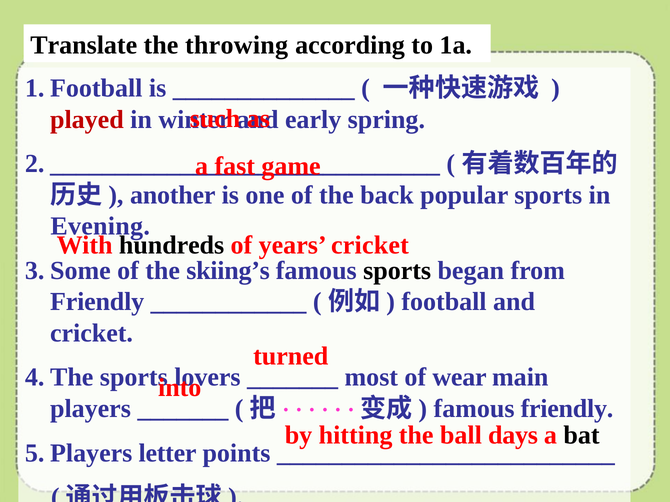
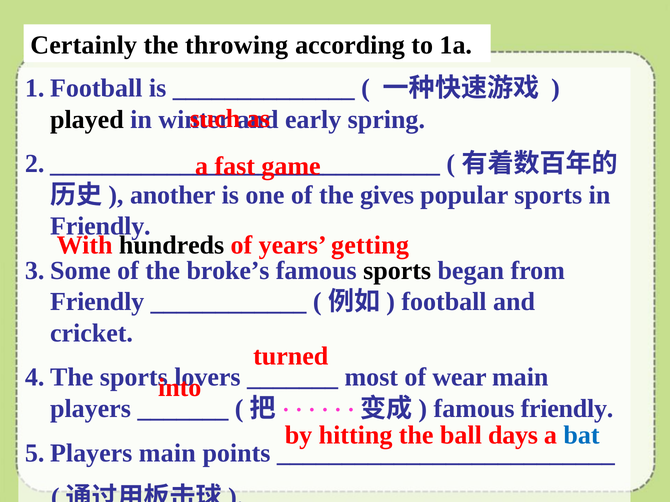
Translate: Translate -> Certainly
played colour: red -> black
back: back -> gives
Evening at (100, 227): Evening -> Friendly
years cricket: cricket -> getting
skiing’s: skiing’s -> broke’s
bat colour: black -> blue
letter at (168, 453): letter -> main
